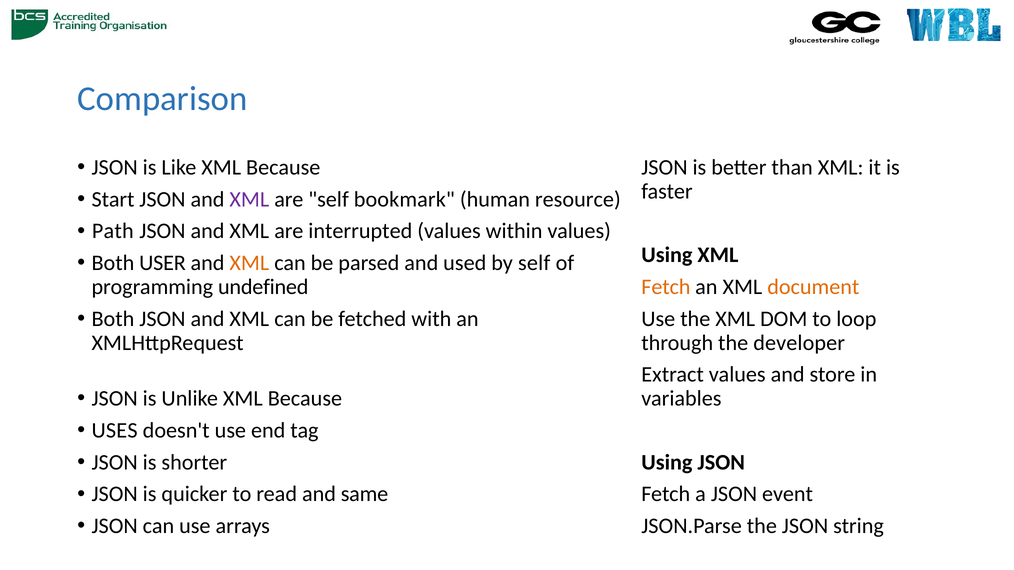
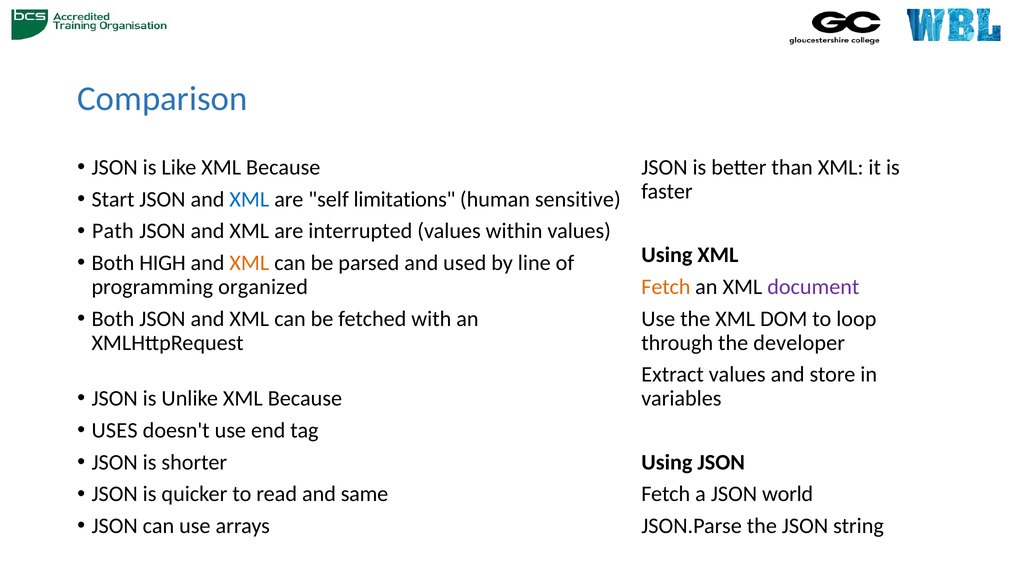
XML at (249, 199) colour: purple -> blue
bookmark: bookmark -> limitations
resource: resource -> sensitive
USER: USER -> HIGH
by self: self -> line
undefined: undefined -> organized
document colour: orange -> purple
event: event -> world
